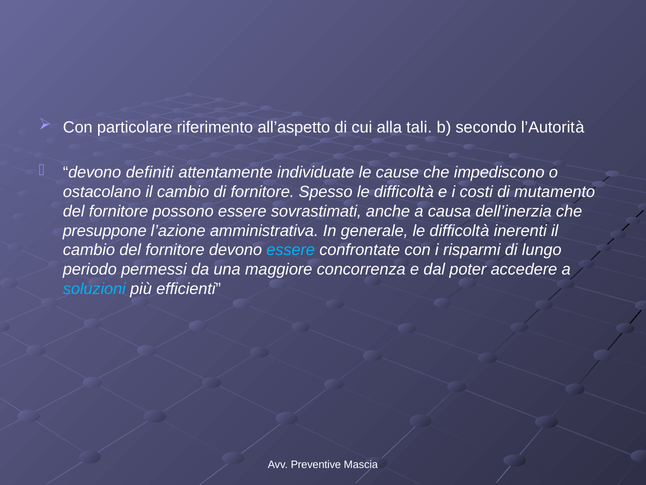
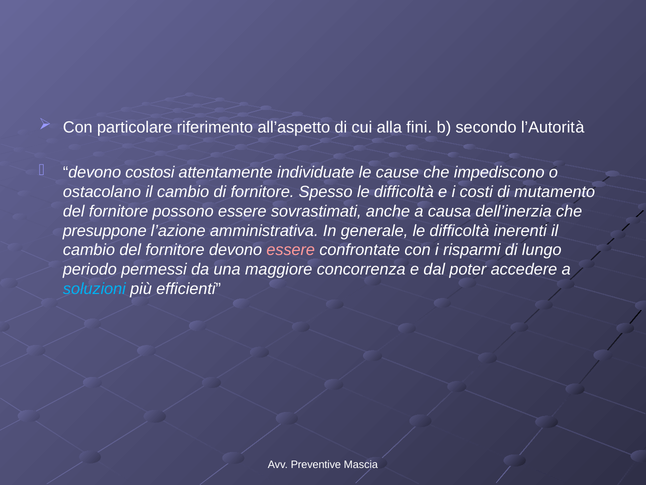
tali: tali -> fini
definiti: definiti -> costosi
essere at (291, 250) colour: light blue -> pink
